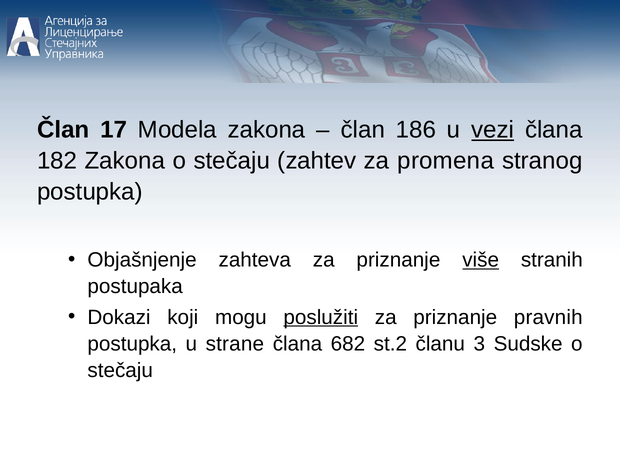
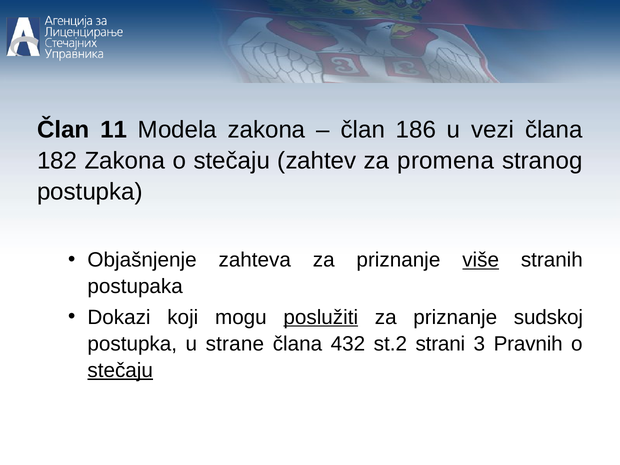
17: 17 -> 11
vezi underline: present -> none
pravnih: pravnih -> sudskoj
682: 682 -> 432
članu: članu -> strani
Sudske: Sudske -> Pravnih
stečaju at (120, 370) underline: none -> present
